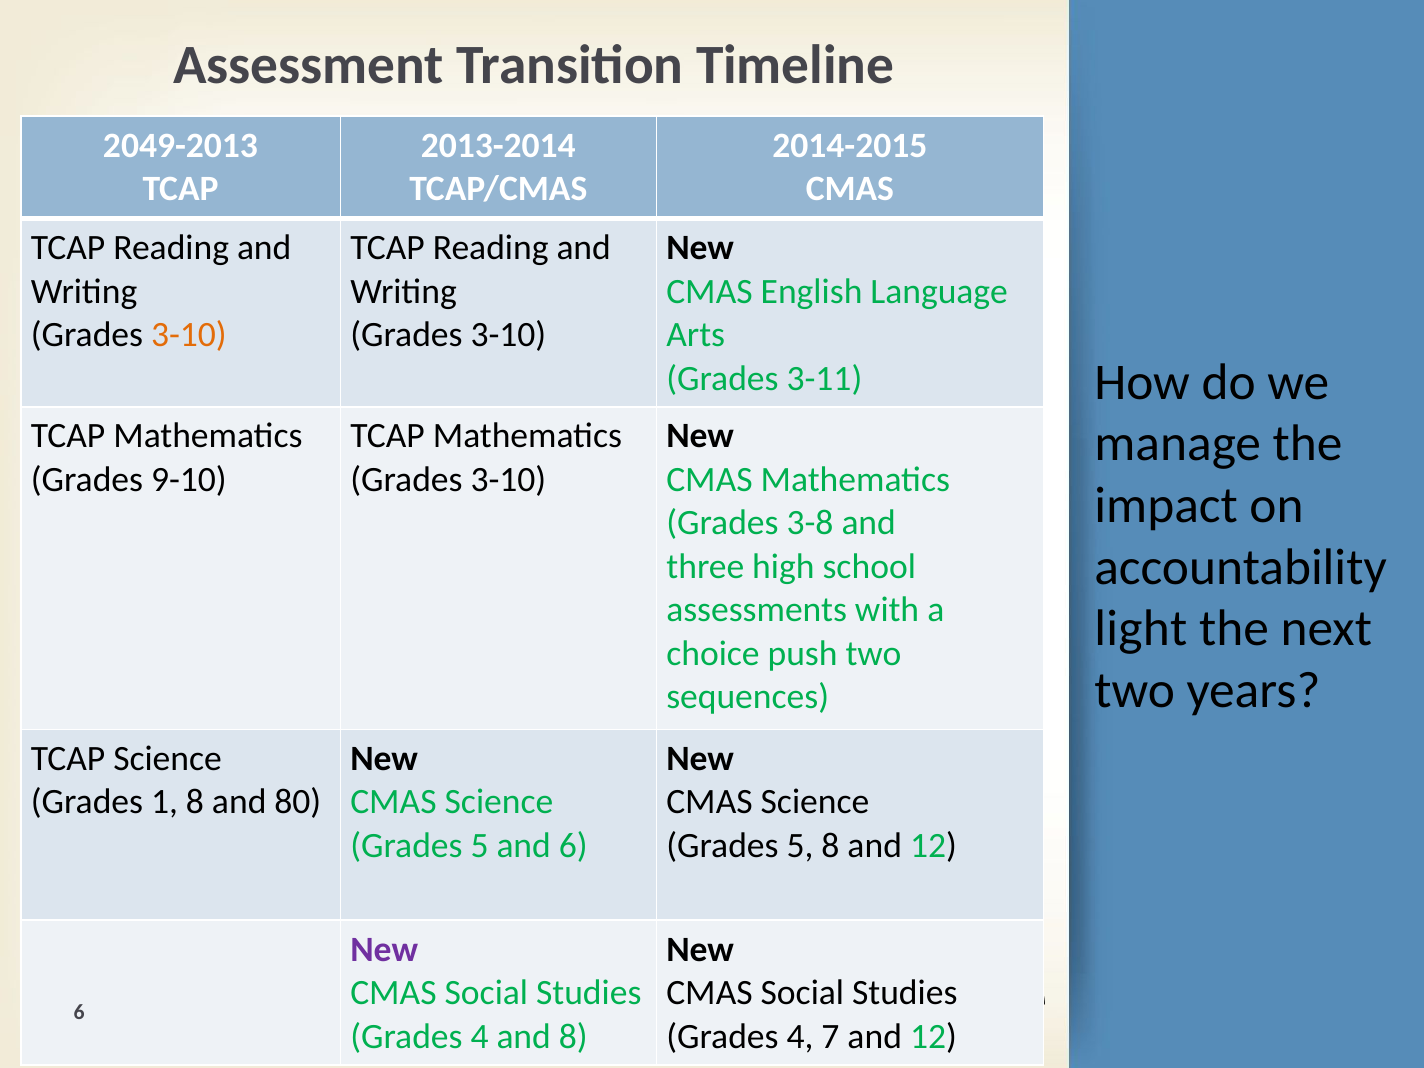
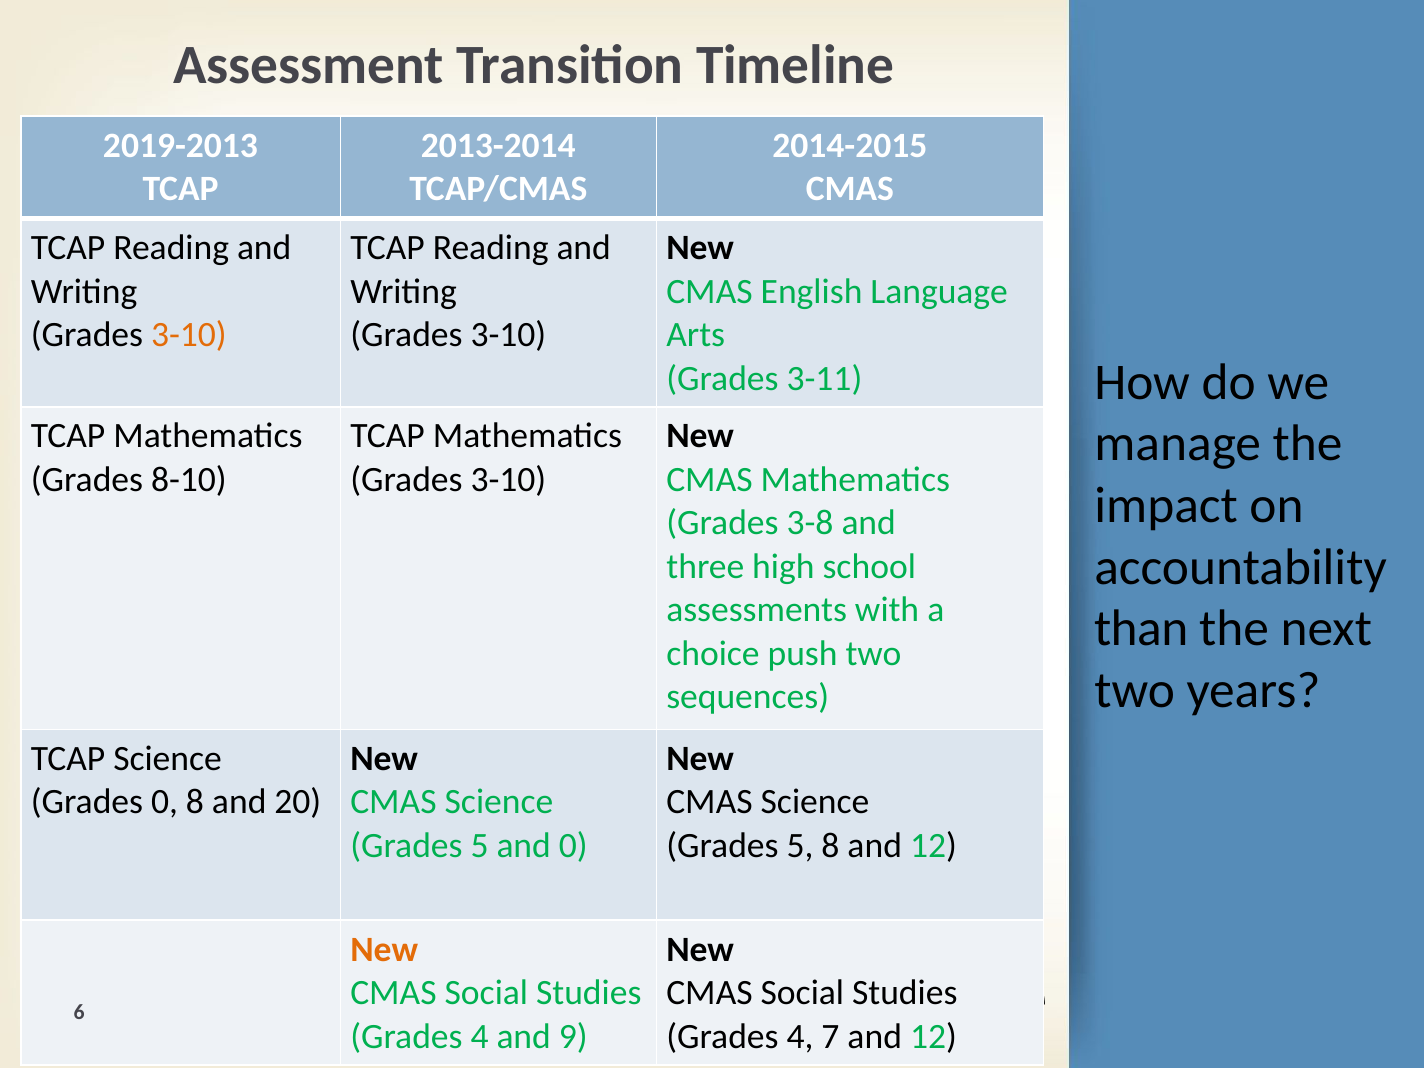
2049-2013: 2049-2013 -> 2019-2013
9-10: 9-10 -> 8-10
light: light -> than
Grades 1: 1 -> 0
80: 80 -> 20
and 6: 6 -> 0
New at (384, 949) colour: purple -> orange
and 8: 8 -> 9
